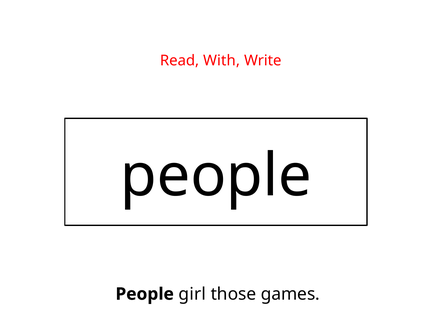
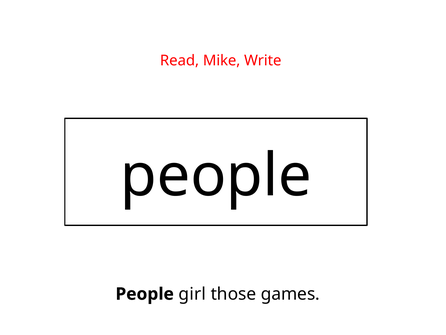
With: With -> Mike
